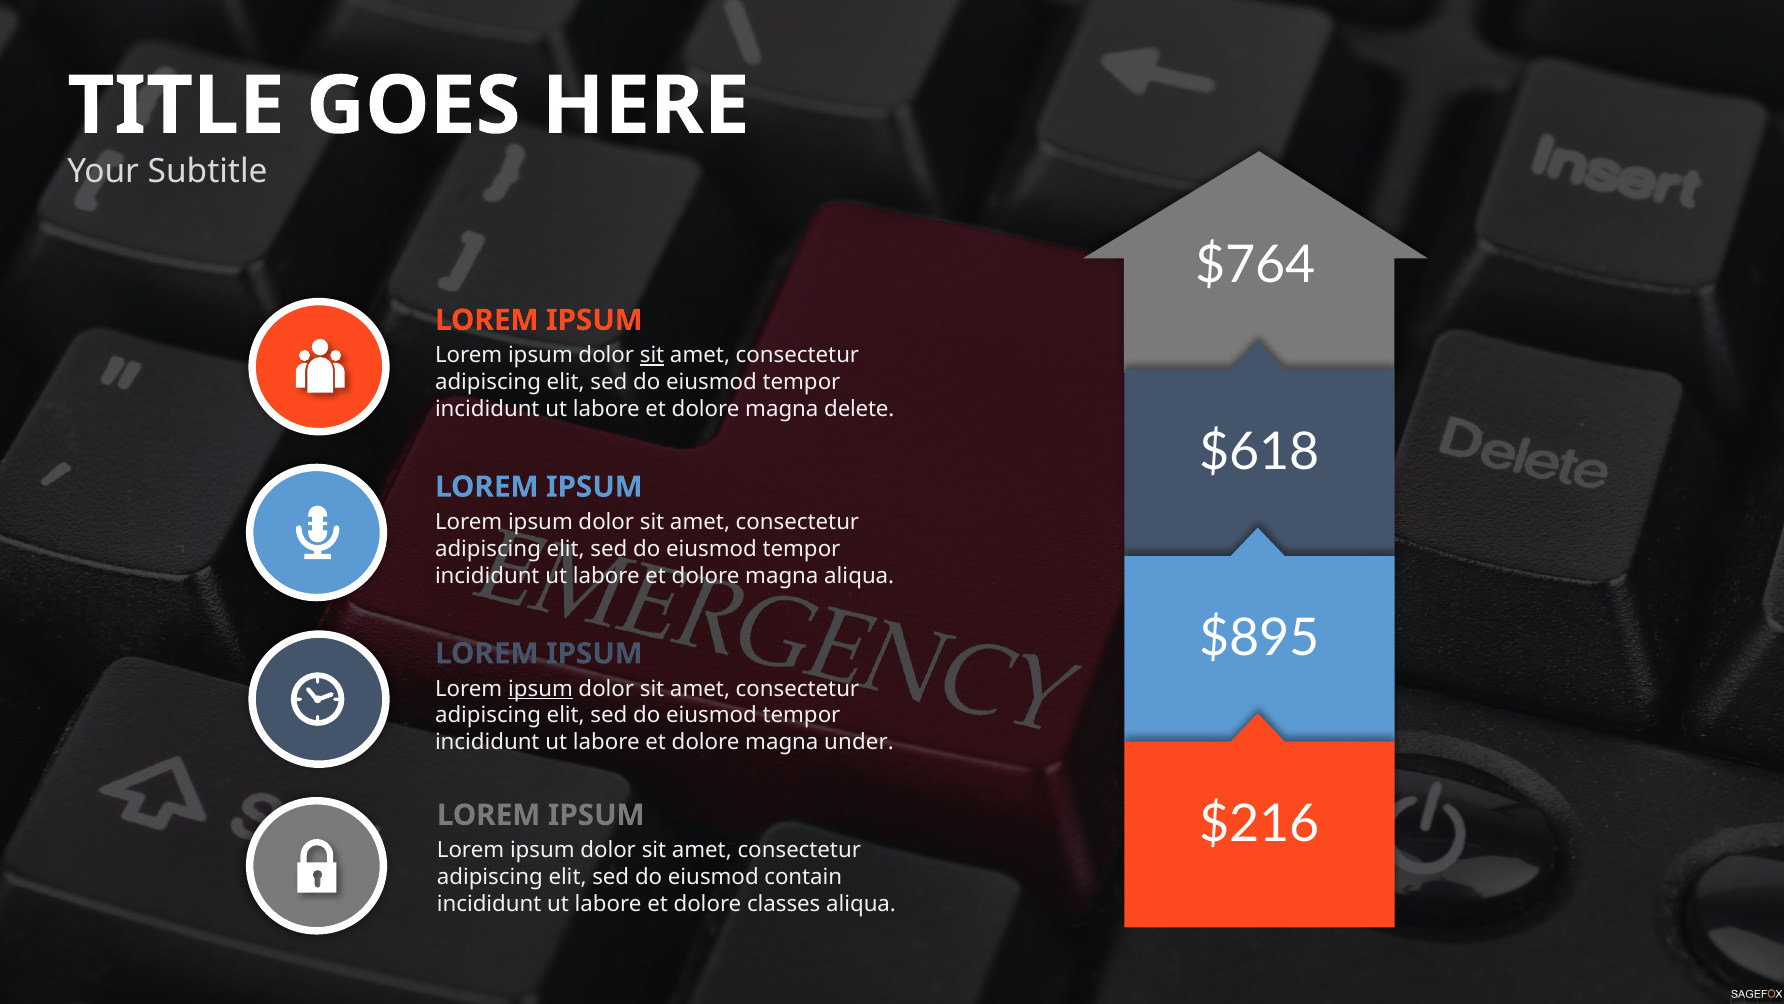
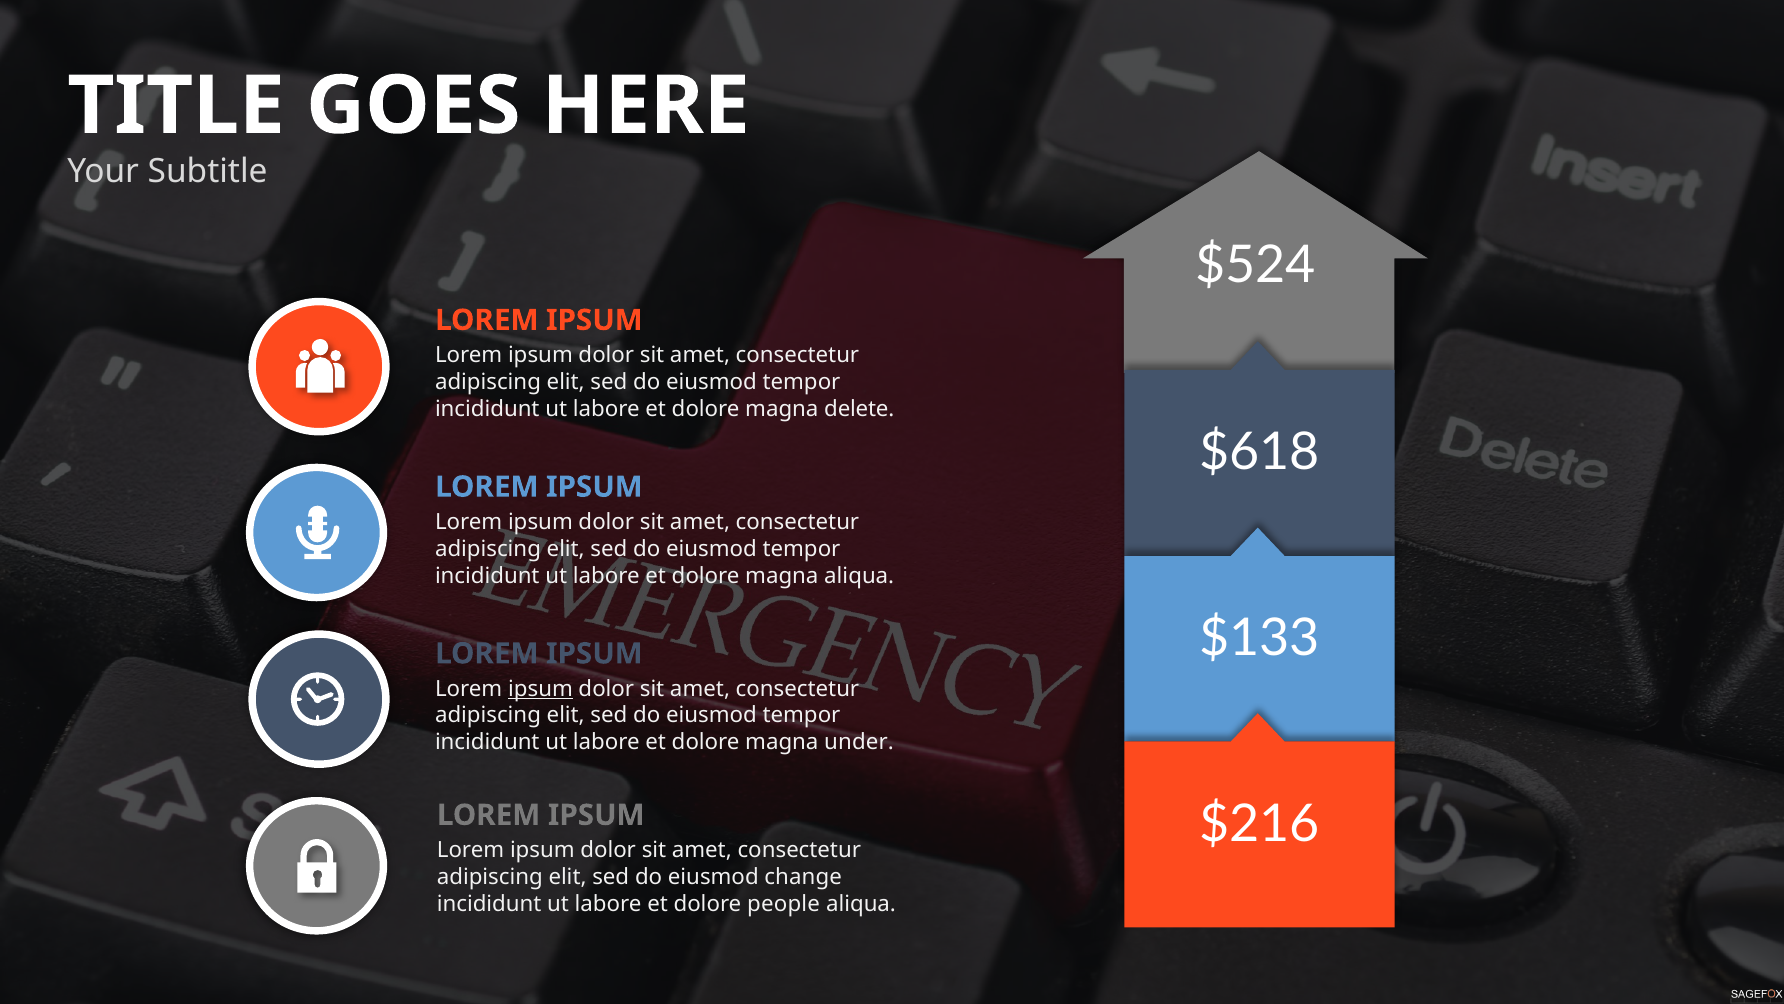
$764: $764 -> $524
sit at (652, 355) underline: present -> none
$895: $895 -> $133
contain: contain -> change
classes: classes -> people
